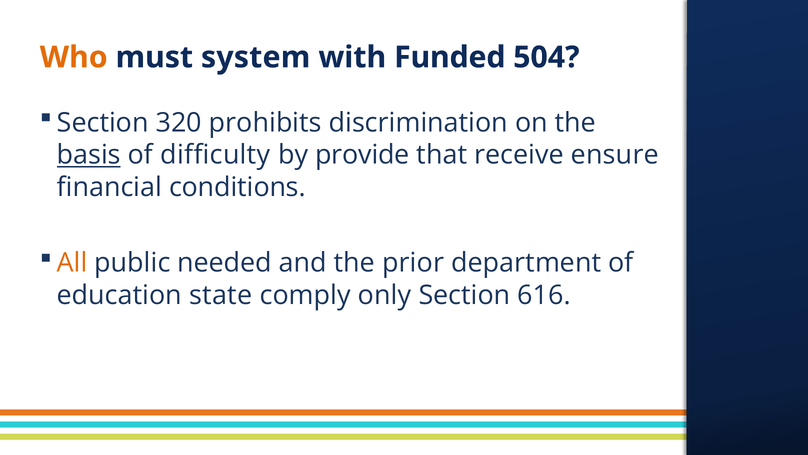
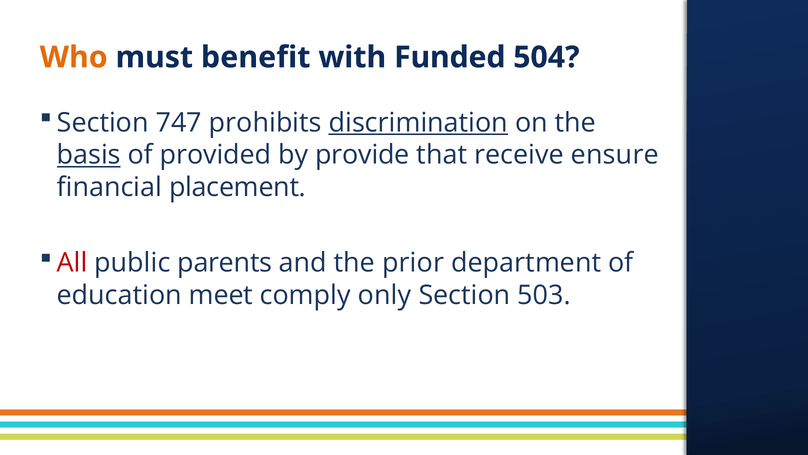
system: system -> benefit
320: 320 -> 747
discrimination underline: none -> present
difficulty: difficulty -> provided
conditions: conditions -> placement
All colour: orange -> red
needed: needed -> parents
state: state -> meet
616: 616 -> 503
